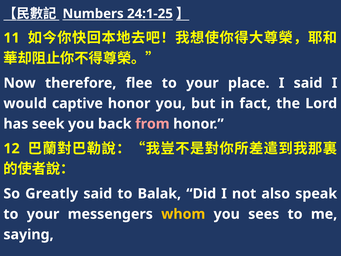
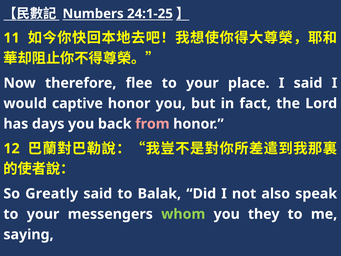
seek: seek -> days
whom colour: yellow -> light green
sees: sees -> they
